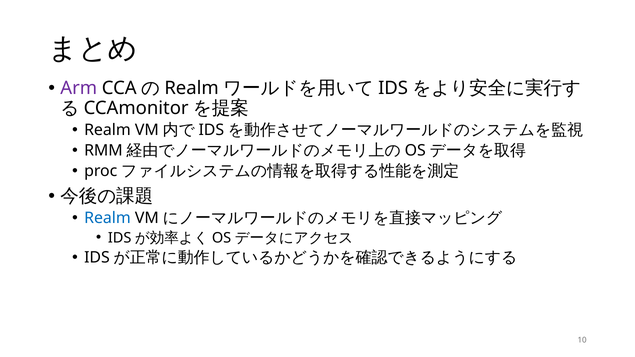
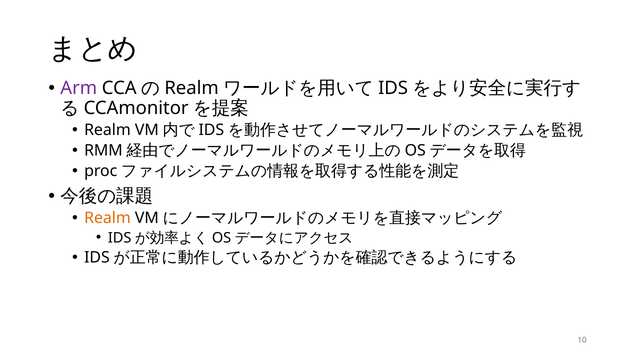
Realm at (107, 218) colour: blue -> orange
